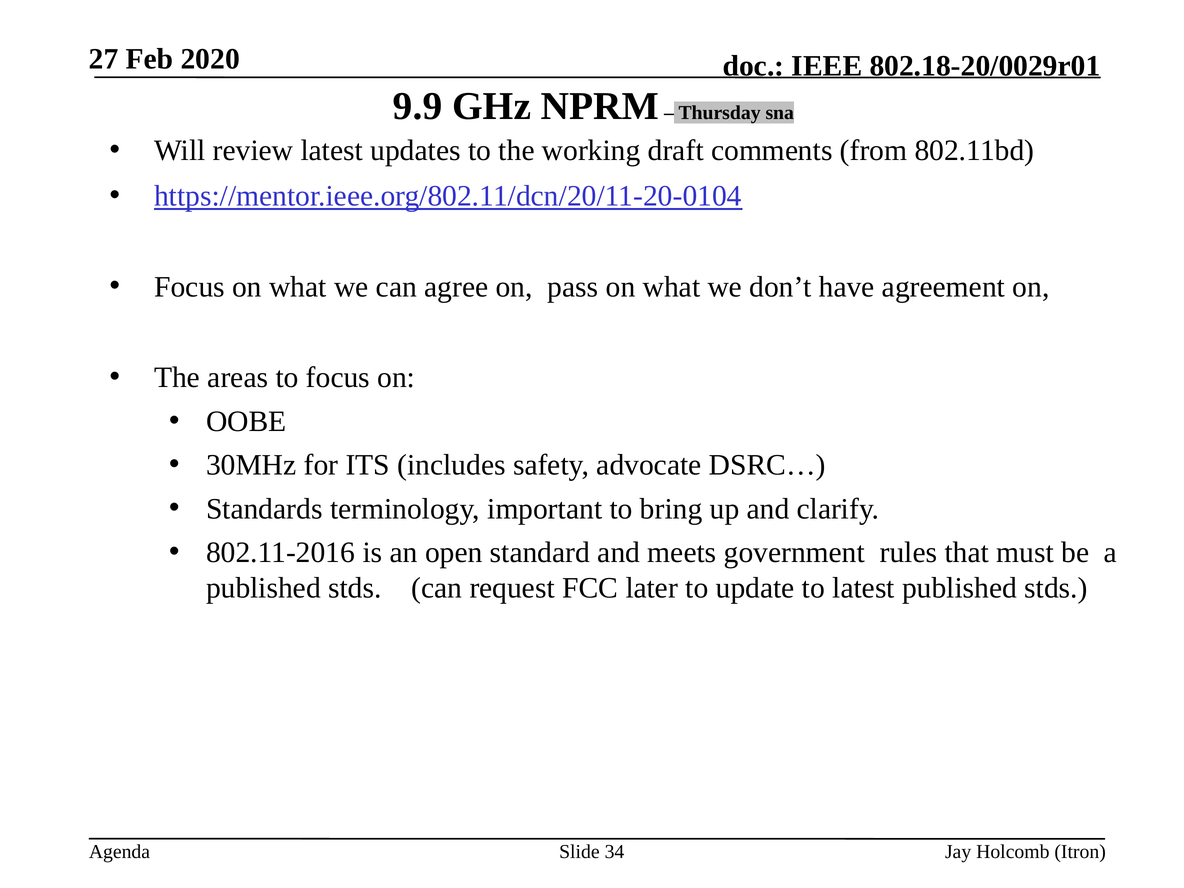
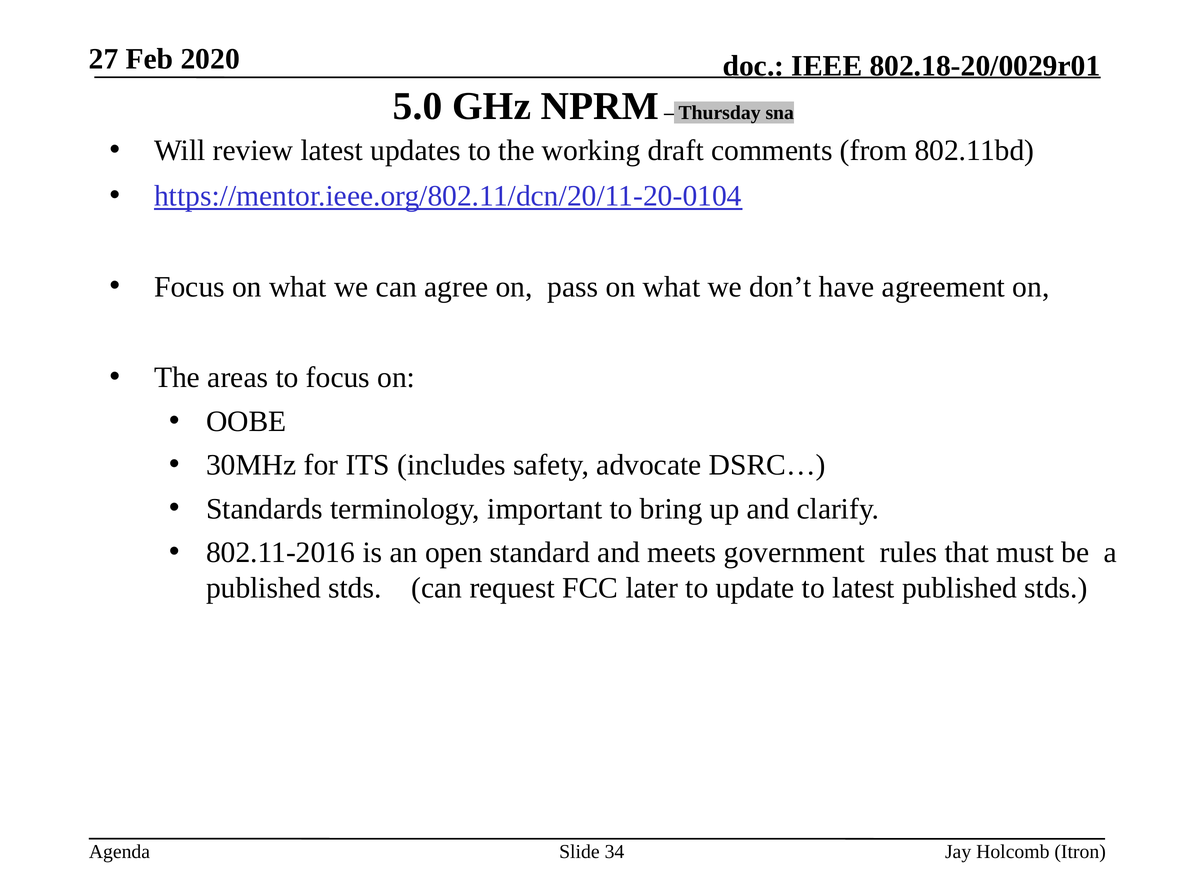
9.9: 9.9 -> 5.0
